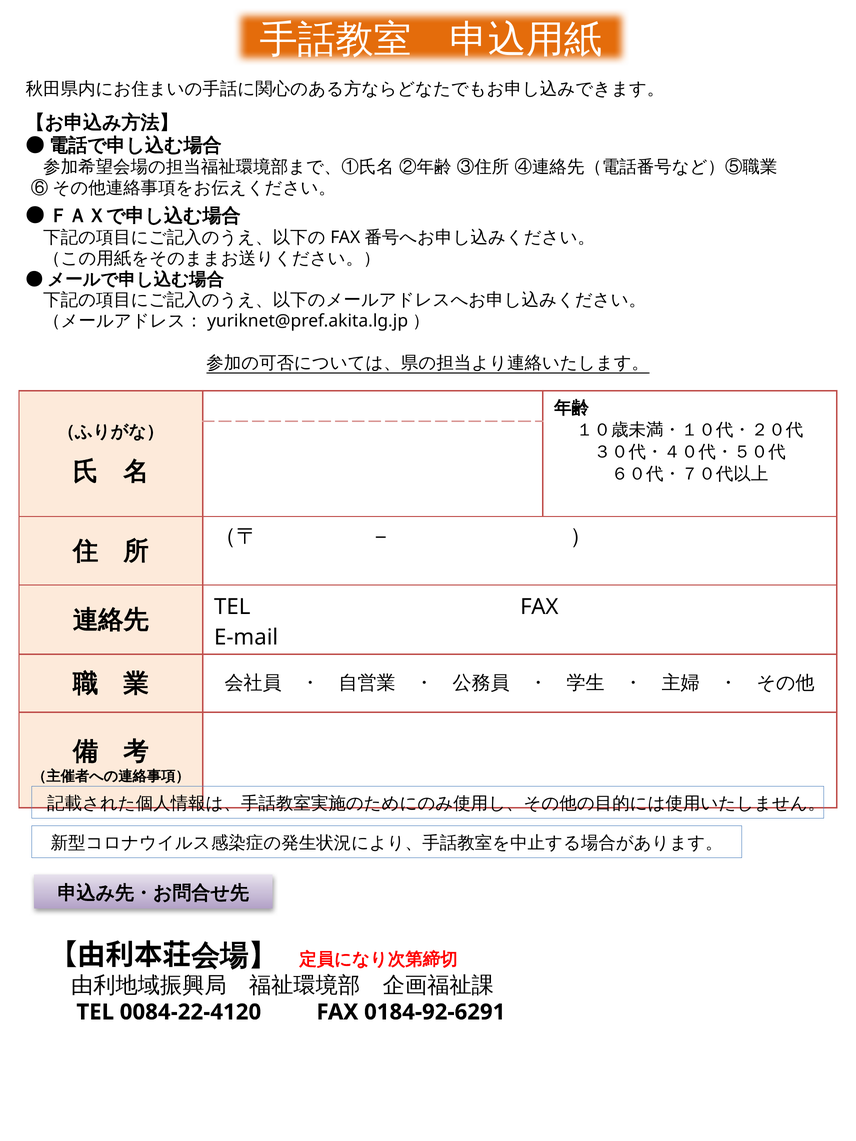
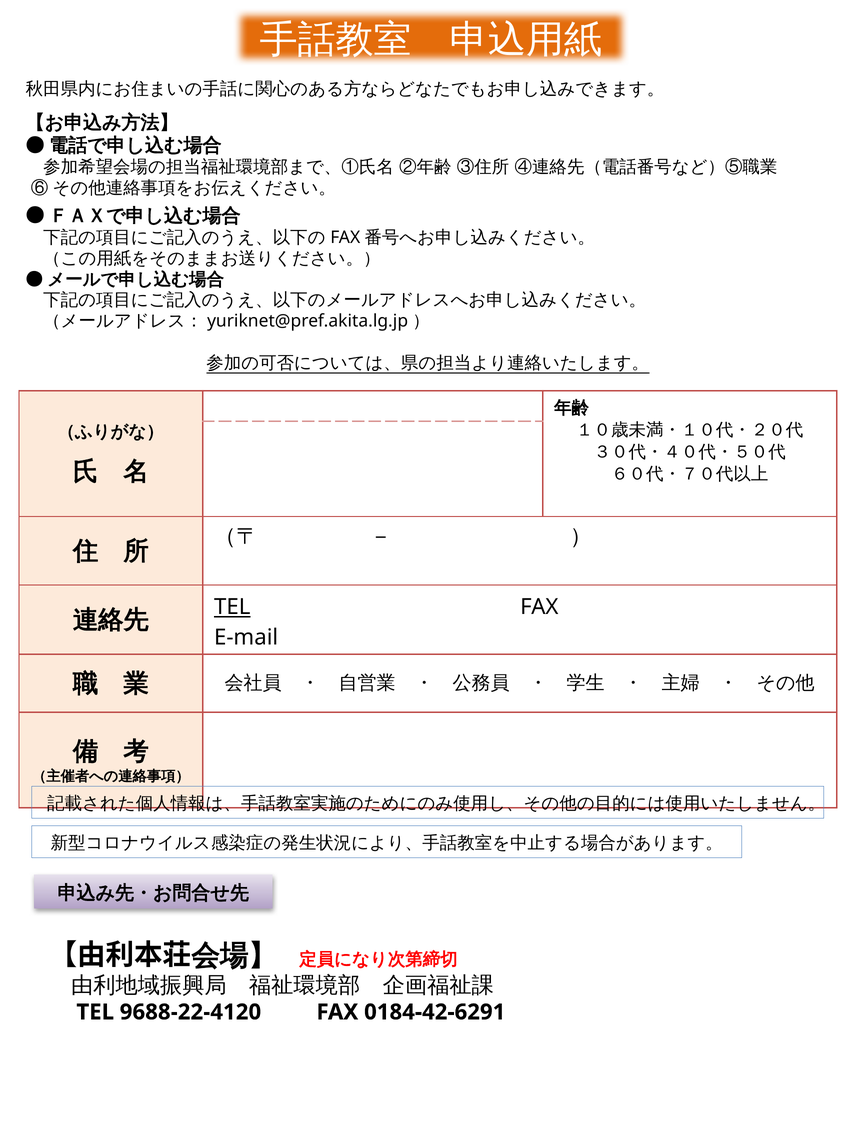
TEL at (232, 607) underline: none -> present
0084-22-4120: 0084-22-4120 -> 9688-22-4120
0184-92-6291: 0184-92-6291 -> 0184-42-6291
